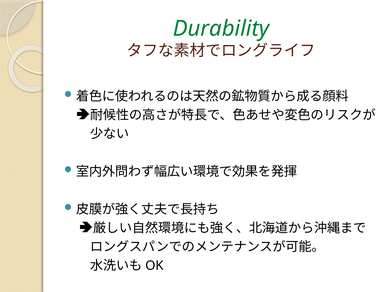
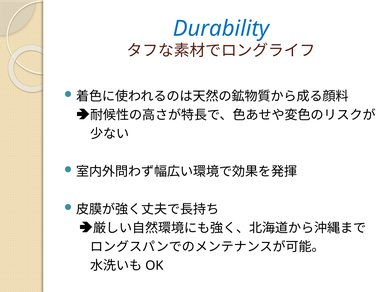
Durability colour: green -> blue
